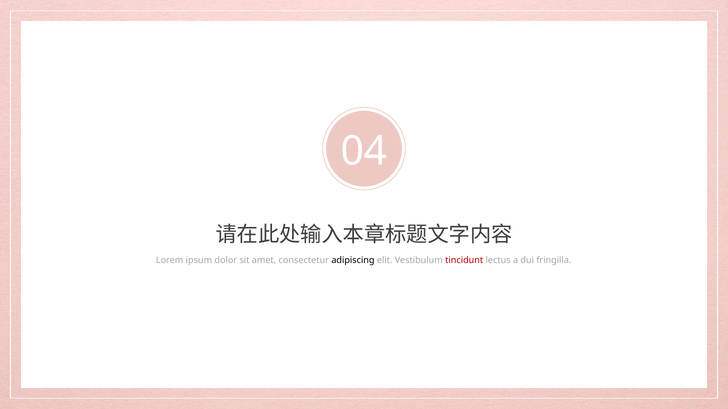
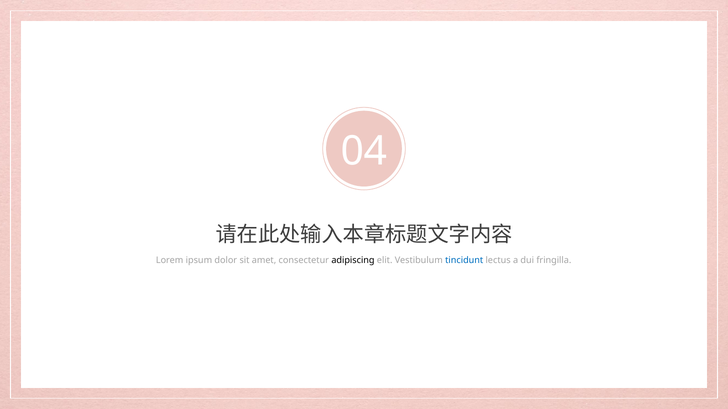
tincidunt colour: red -> blue
